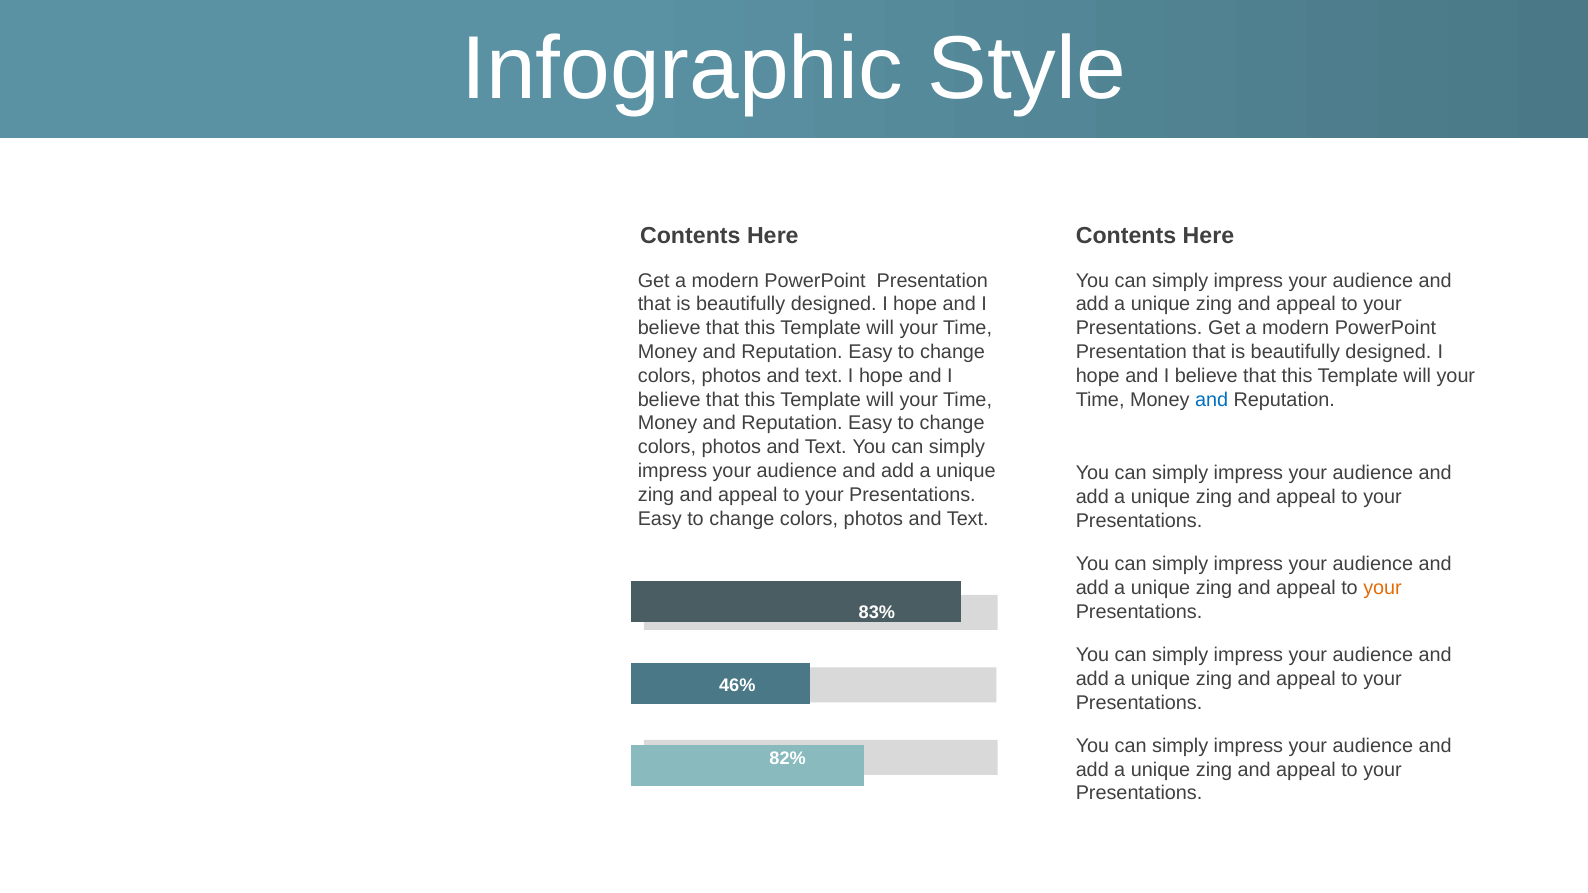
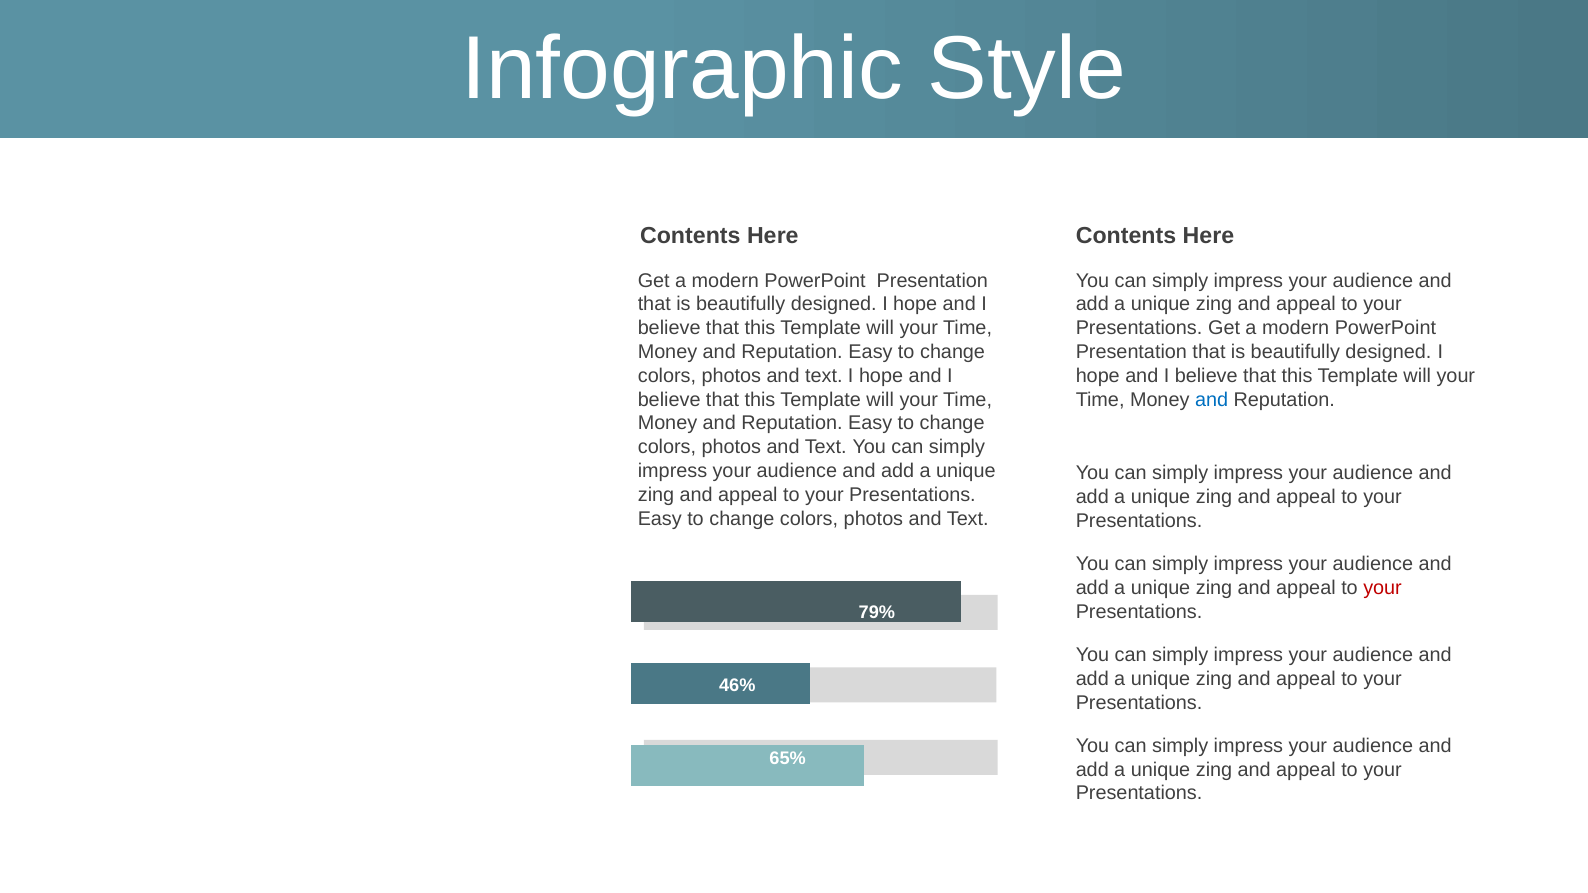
your at (1383, 588) colour: orange -> red
83%: 83% -> 79%
82%: 82% -> 65%
